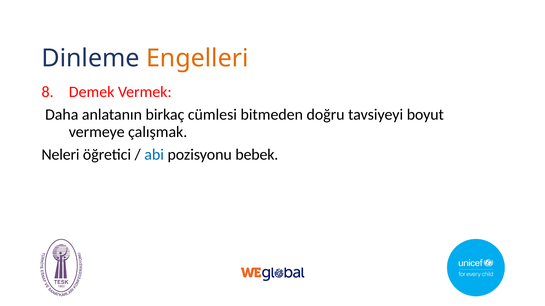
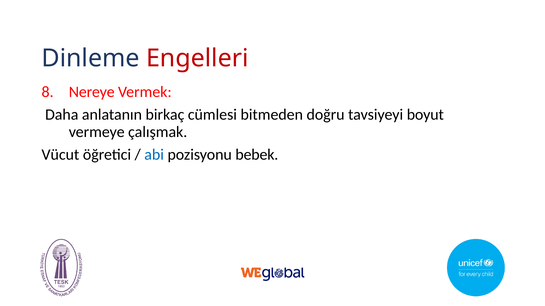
Engelleri colour: orange -> red
Demek: Demek -> Nereye
Neleri: Neleri -> Vücut
